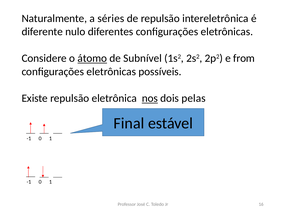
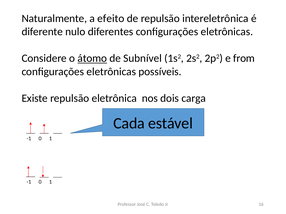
séries: séries -> efeito
nos underline: present -> none
pelas: pelas -> carga
Final: Final -> Cada
